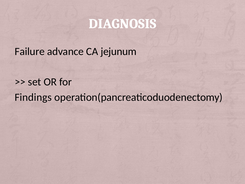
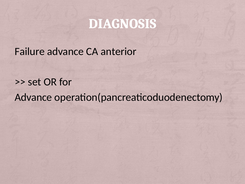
jejunum: jejunum -> anterior
Findings at (33, 97): Findings -> Advance
